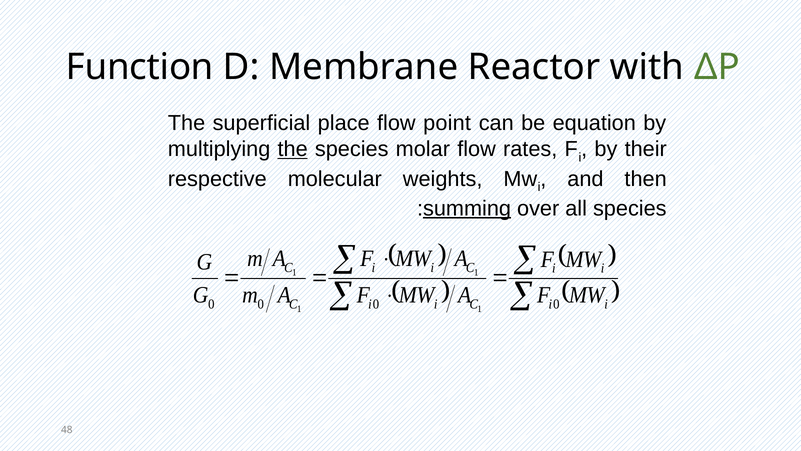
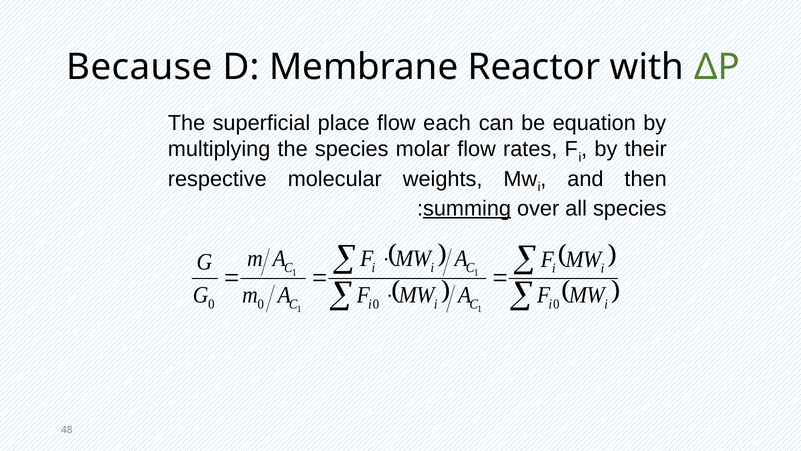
Function: Function -> Because
point: point -> each
the at (293, 149) underline: present -> none
